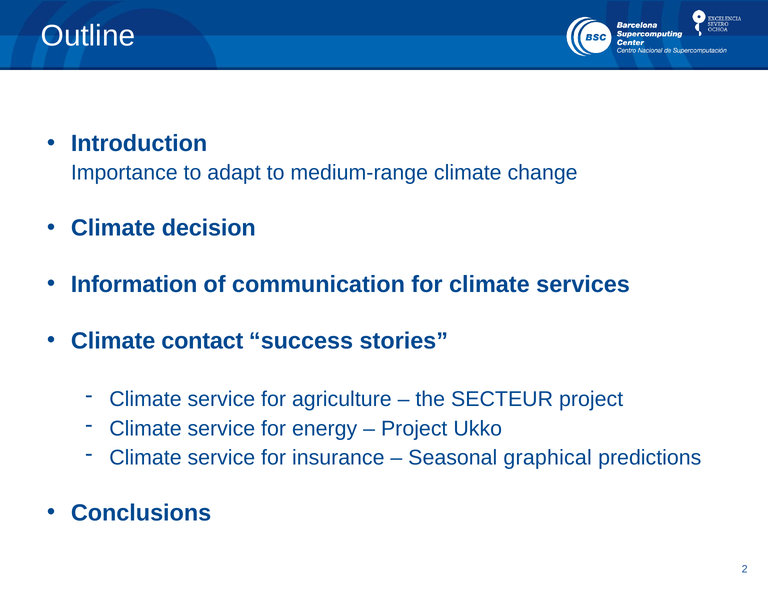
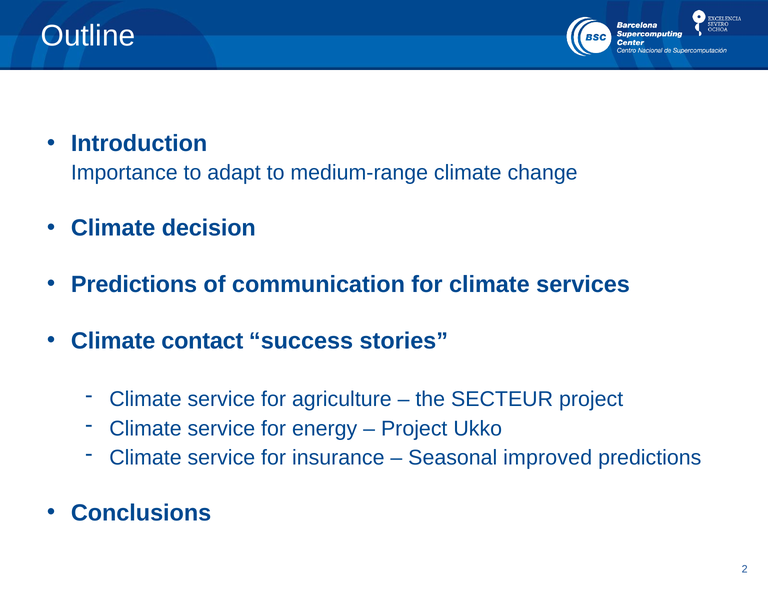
Information at (134, 284): Information -> Predictions
graphical: graphical -> improved
